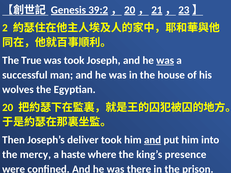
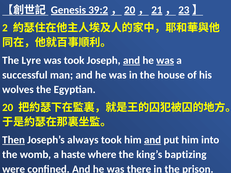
True: True -> Lyre
and at (132, 60) underline: none -> present
Then underline: none -> present
deliver: deliver -> always
mercy: mercy -> womb
presence: presence -> baptizing
